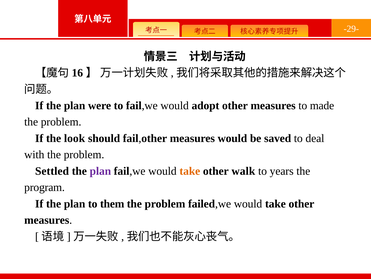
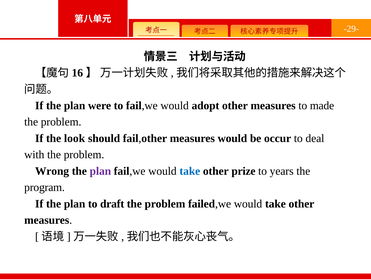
saved: saved -> occur
Settled: Settled -> Wrong
take at (190, 171) colour: orange -> blue
walk: walk -> prize
them: them -> draft
